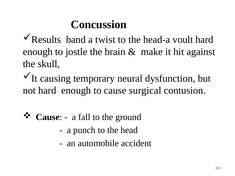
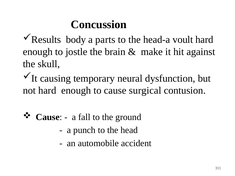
band: band -> body
twist: twist -> parts
